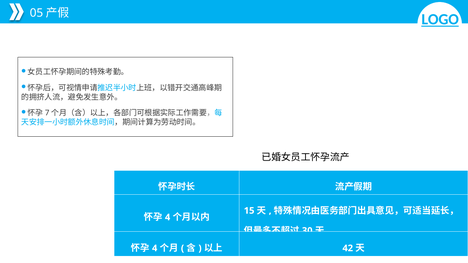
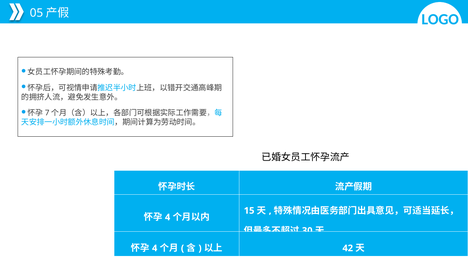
LOGO underline: present -> none
